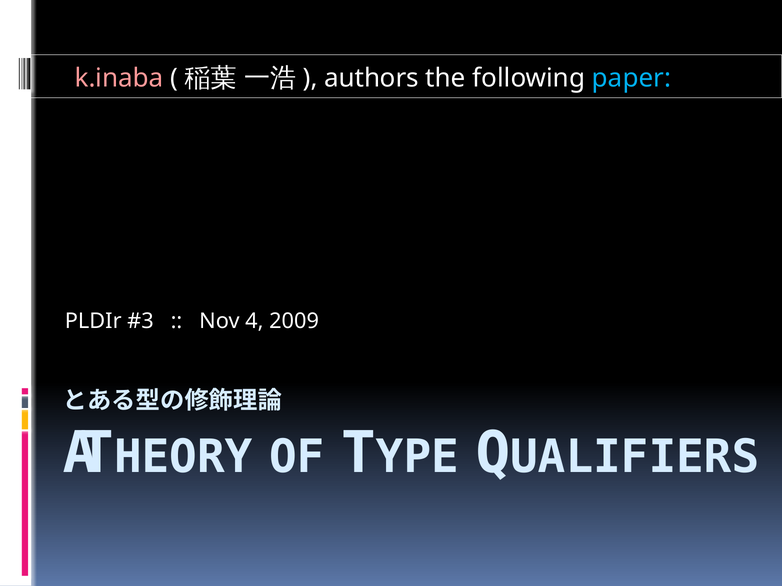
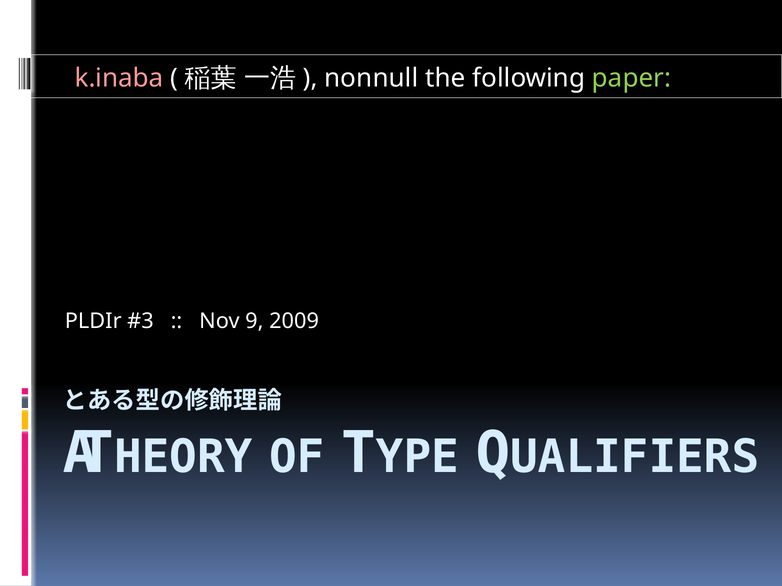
authors: authors -> nonnull
paper colour: light blue -> light green
4: 4 -> 9
